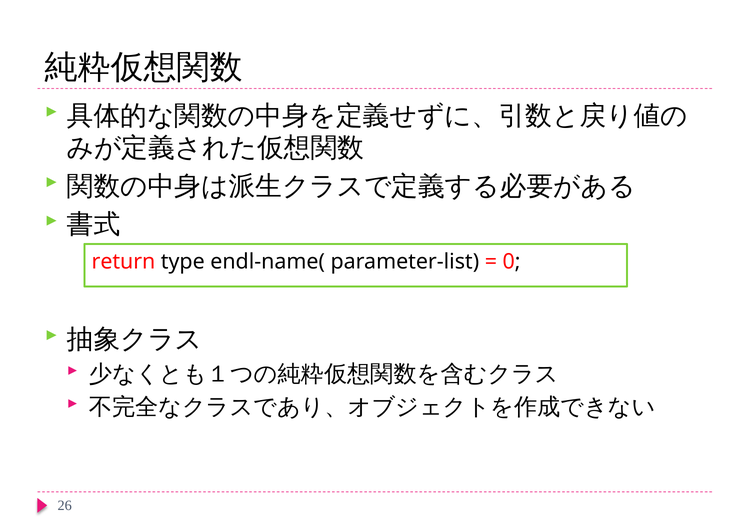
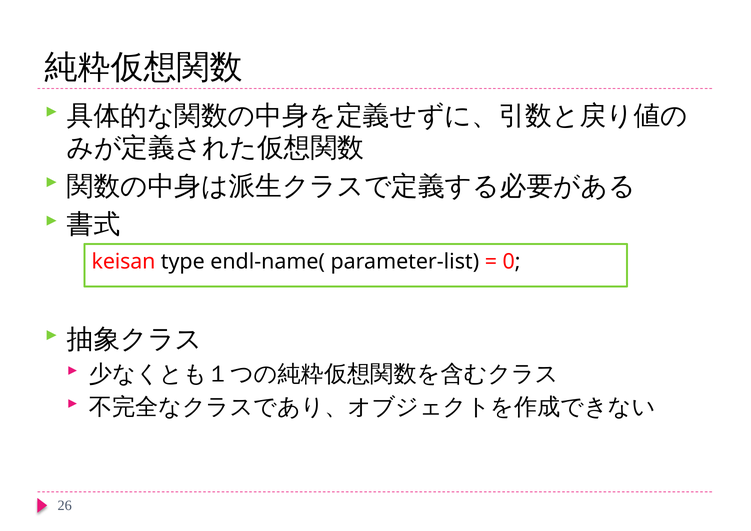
return: return -> keisan
